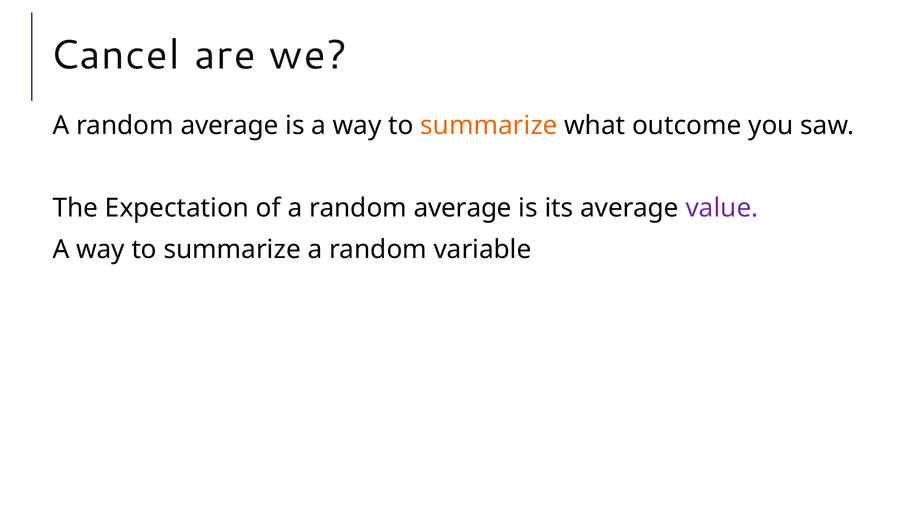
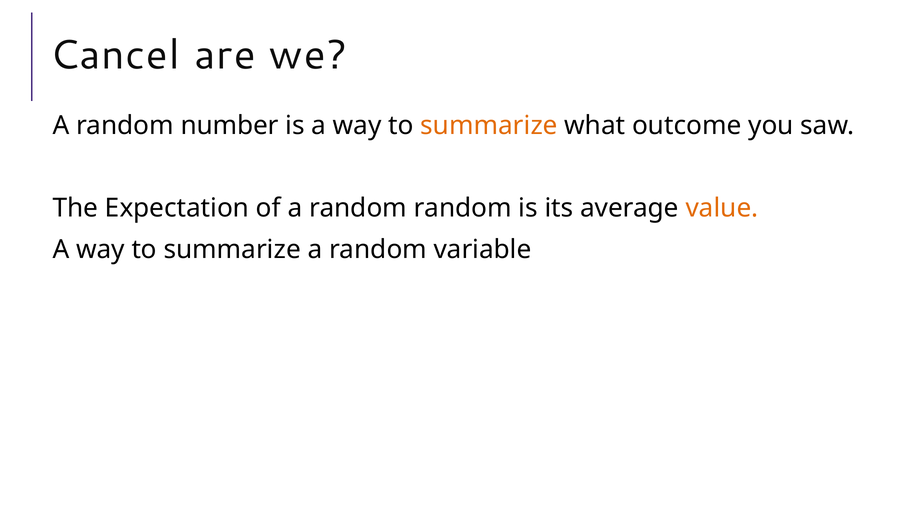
average at (230, 125): average -> number
of a random average: average -> random
value colour: purple -> orange
